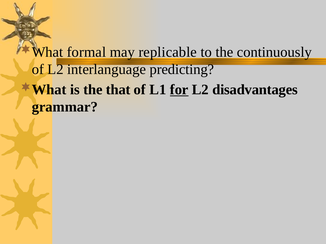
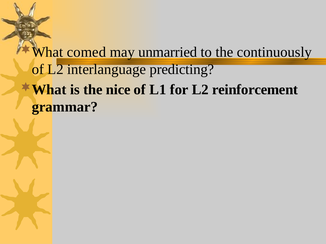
formal: formal -> comed
replicable: replicable -> unmarried
that: that -> nice
for underline: present -> none
disadvantages: disadvantages -> reinforcement
